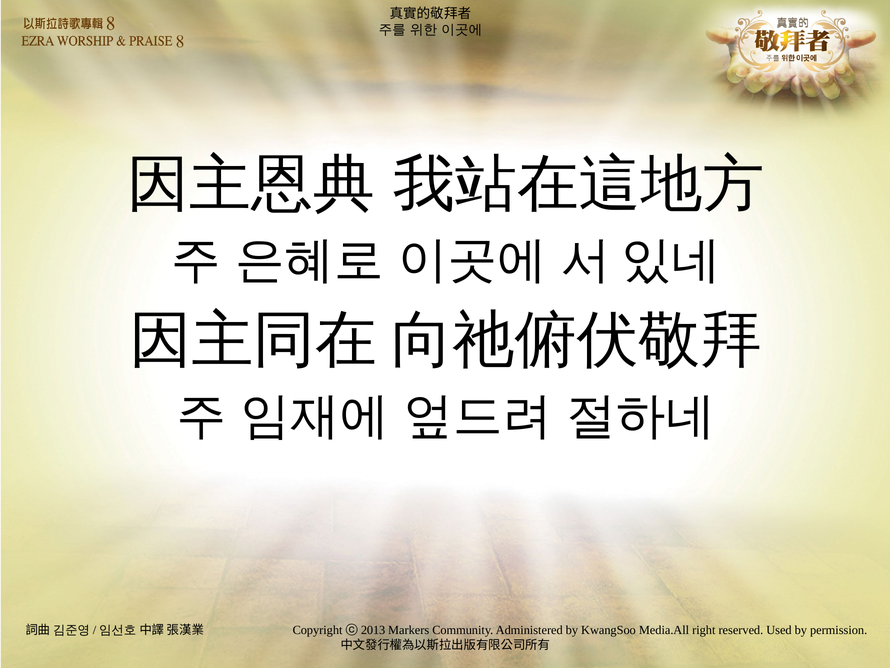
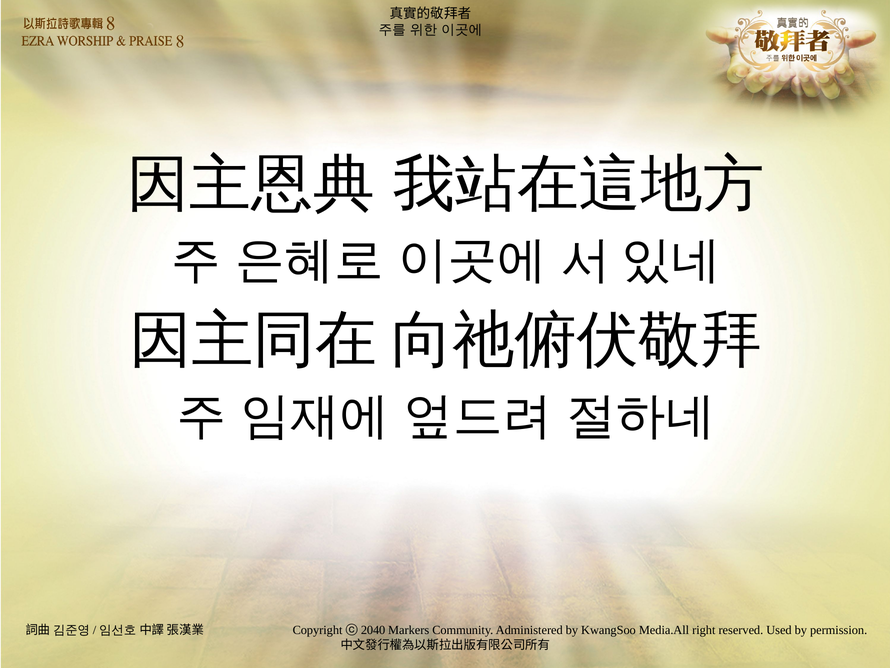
2013: 2013 -> 2040
